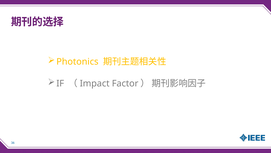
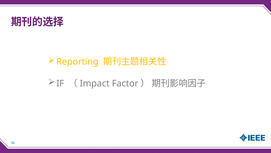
Photonics: Photonics -> Reporting
